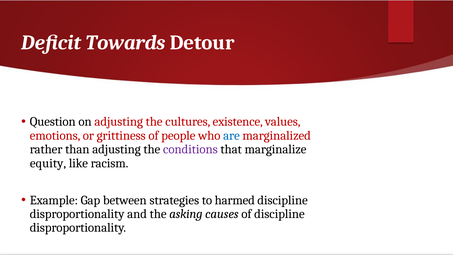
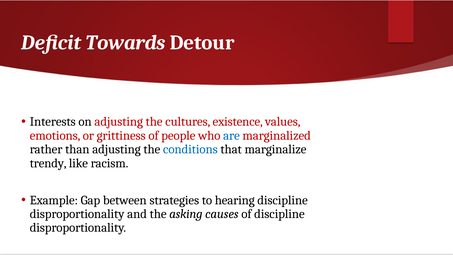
Question: Question -> Interests
conditions colour: purple -> blue
equity: equity -> trendy
harmed: harmed -> hearing
